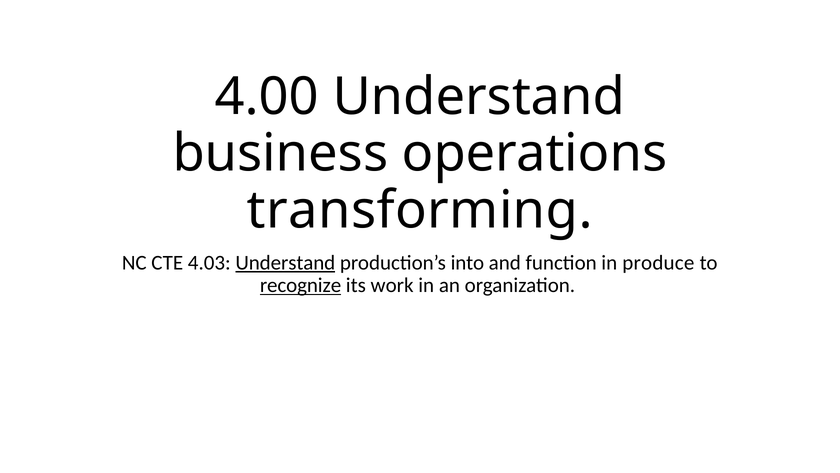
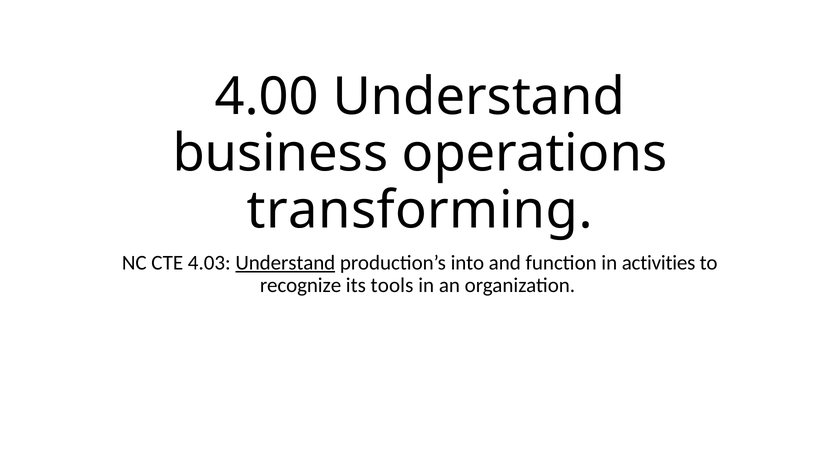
produce: produce -> activities
recognize underline: present -> none
work: work -> tools
